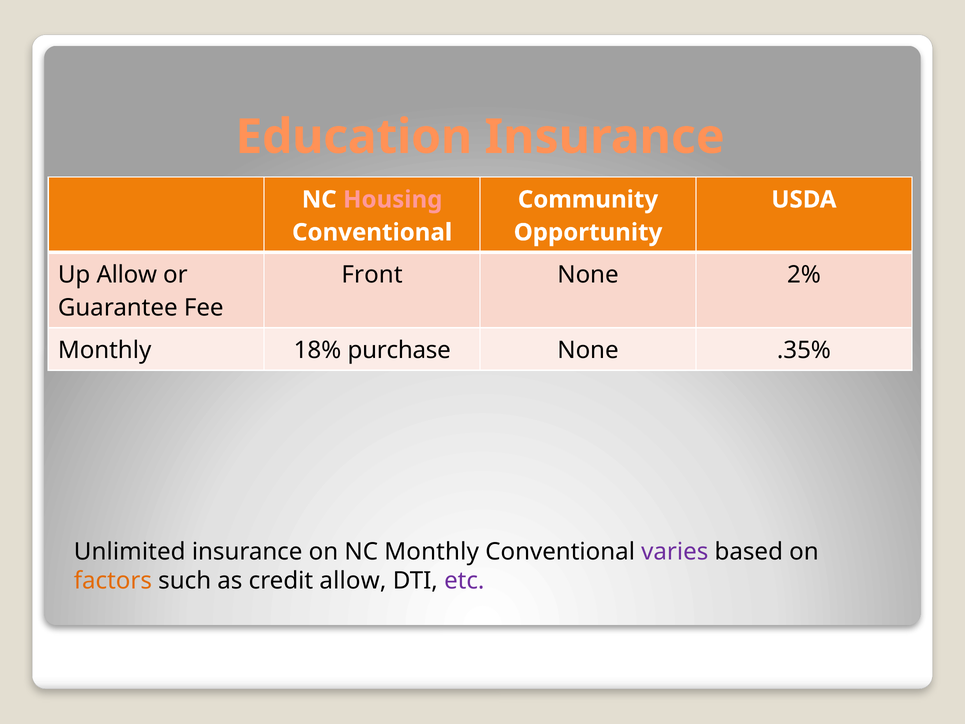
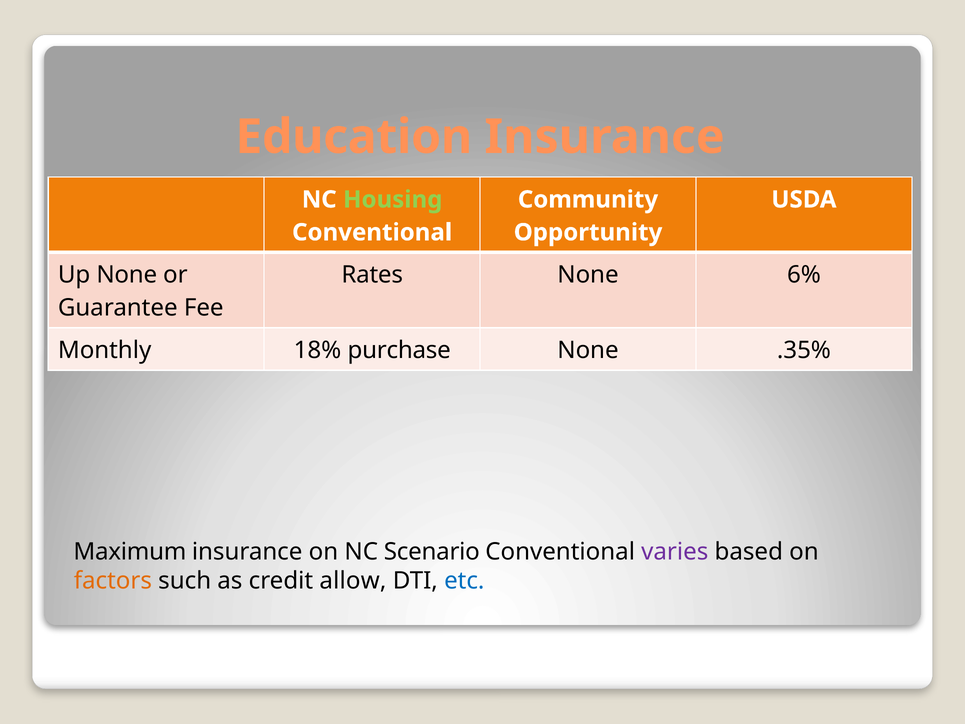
Housing colour: pink -> light green
Up Allow: Allow -> None
Front: Front -> Rates
2%: 2% -> 6%
Unlimited: Unlimited -> Maximum
NC Monthly: Monthly -> Scenario
etc colour: purple -> blue
